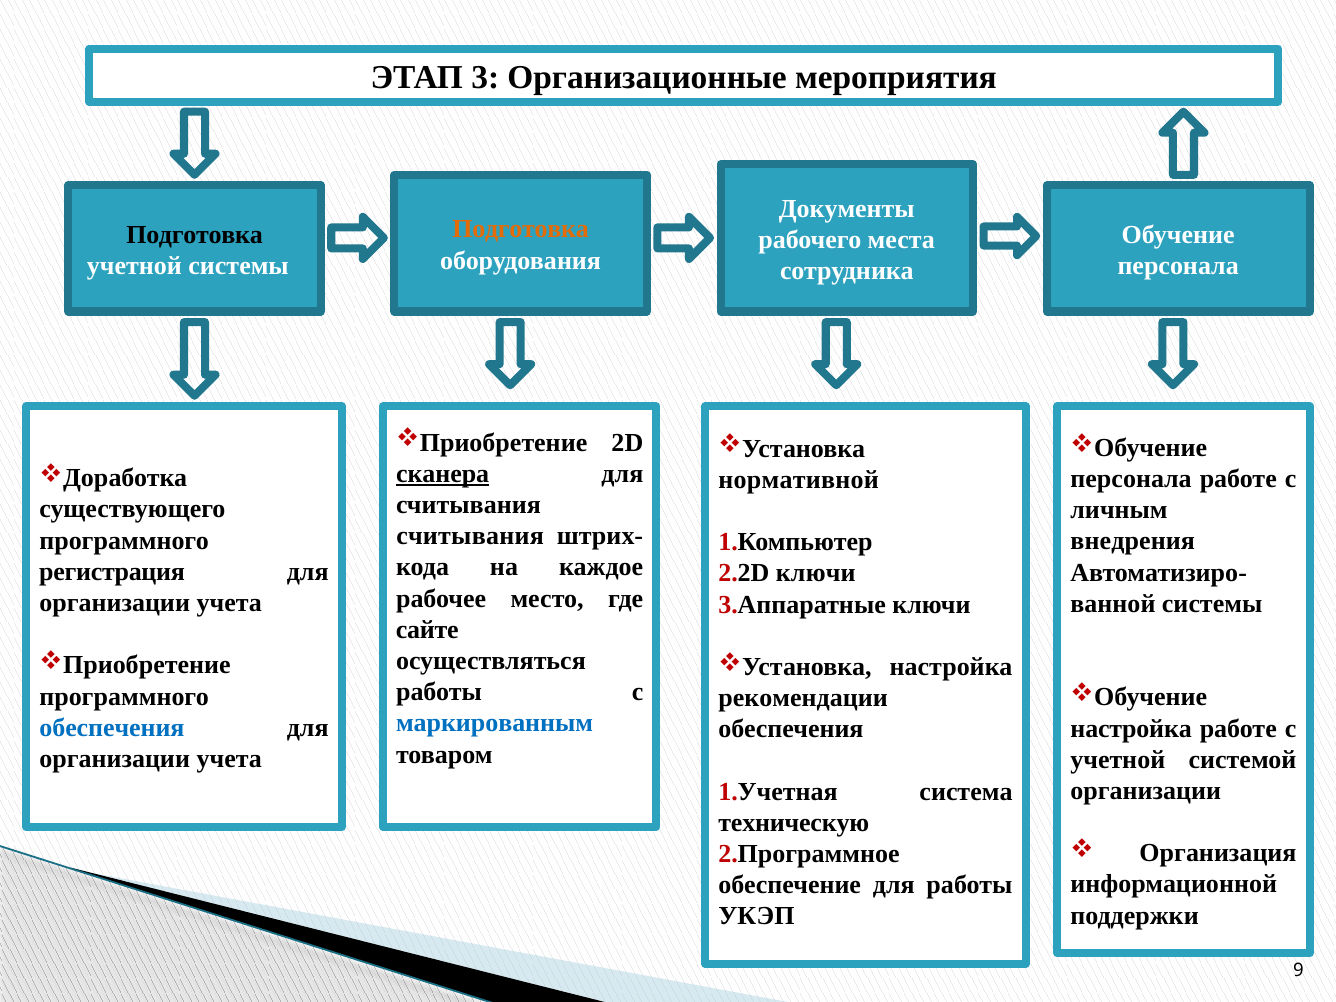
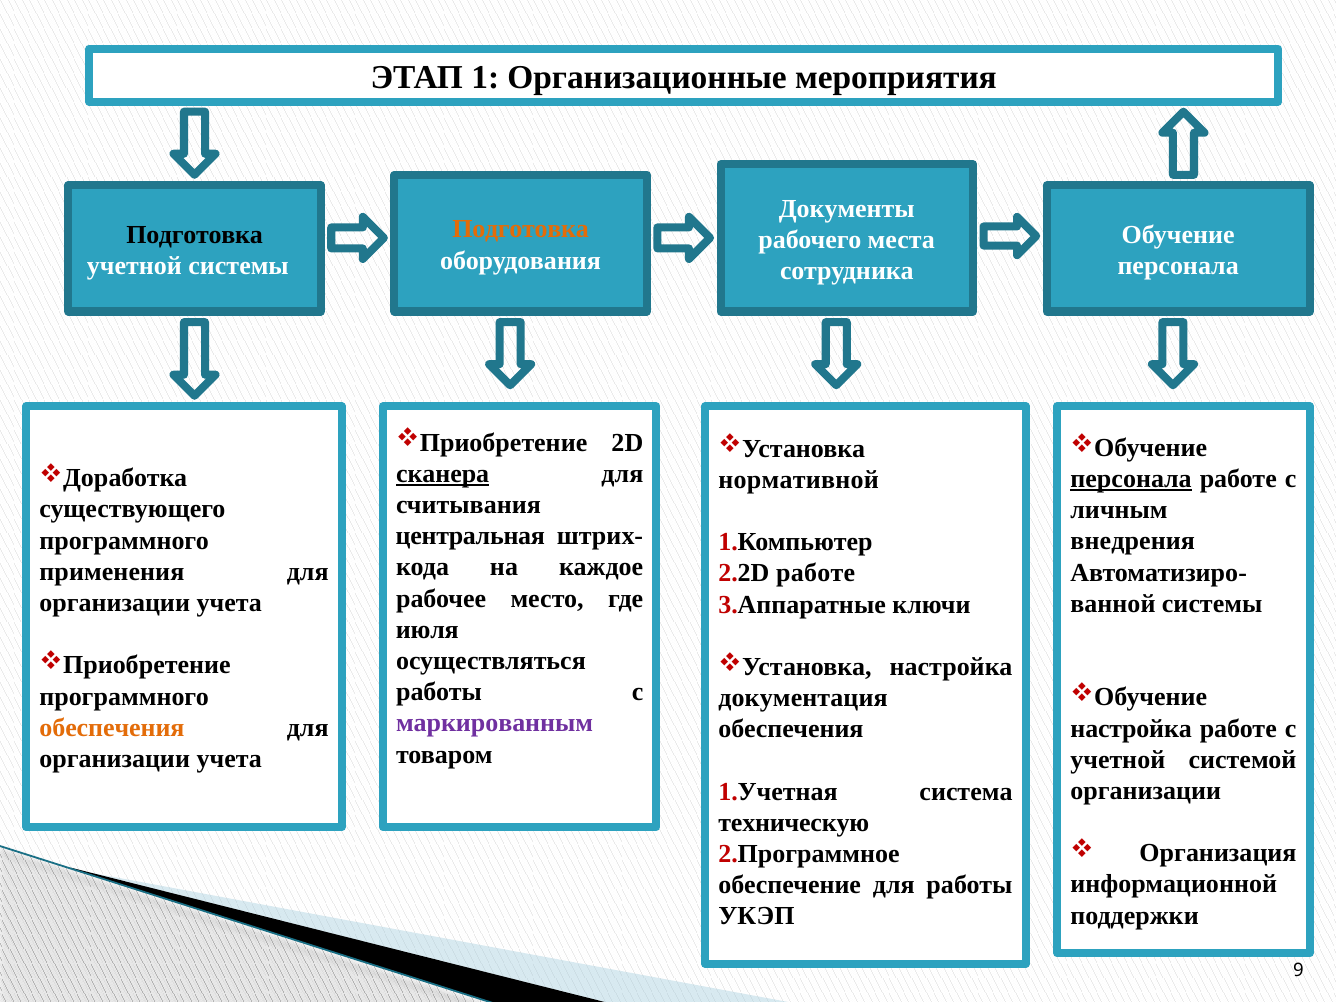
3: 3 -> 1
персонала at (1131, 479) underline: none -> present
считывания at (470, 536): считывания -> центральная
регистрация: регистрация -> применения
ключи at (816, 573): ключи -> работе
сайте: сайте -> июля
рекомендации: рекомендации -> документация
маркированным colour: blue -> purple
обеспечения at (112, 728) colour: blue -> orange
